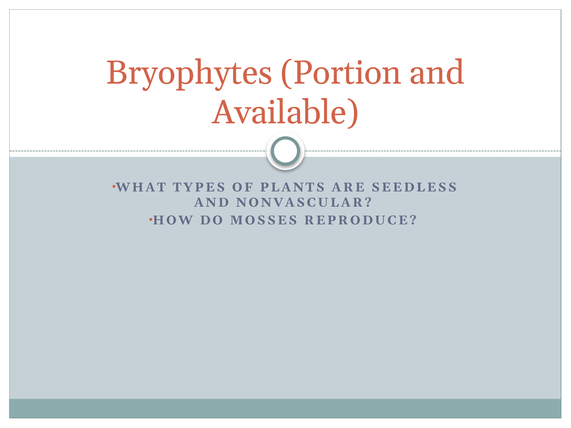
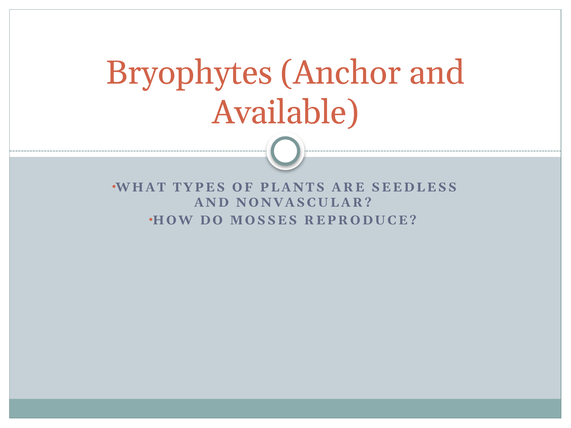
Portion: Portion -> Anchor
